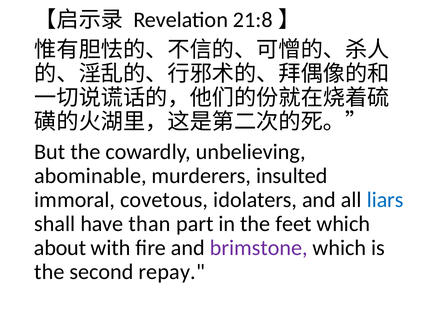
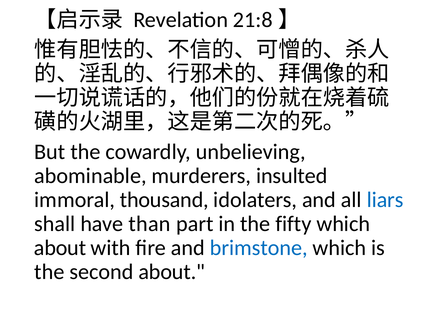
covetous: covetous -> thousand
feet: feet -> fifty
brimstone colour: purple -> blue
second repay: repay -> about
